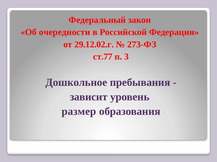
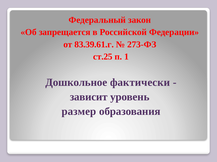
очередности: очередности -> запрещается
29.12.02.г: 29.12.02.г -> 83.39.61.г
ст.77: ст.77 -> ст.25
3: 3 -> 1
пребывания: пребывания -> фактически
